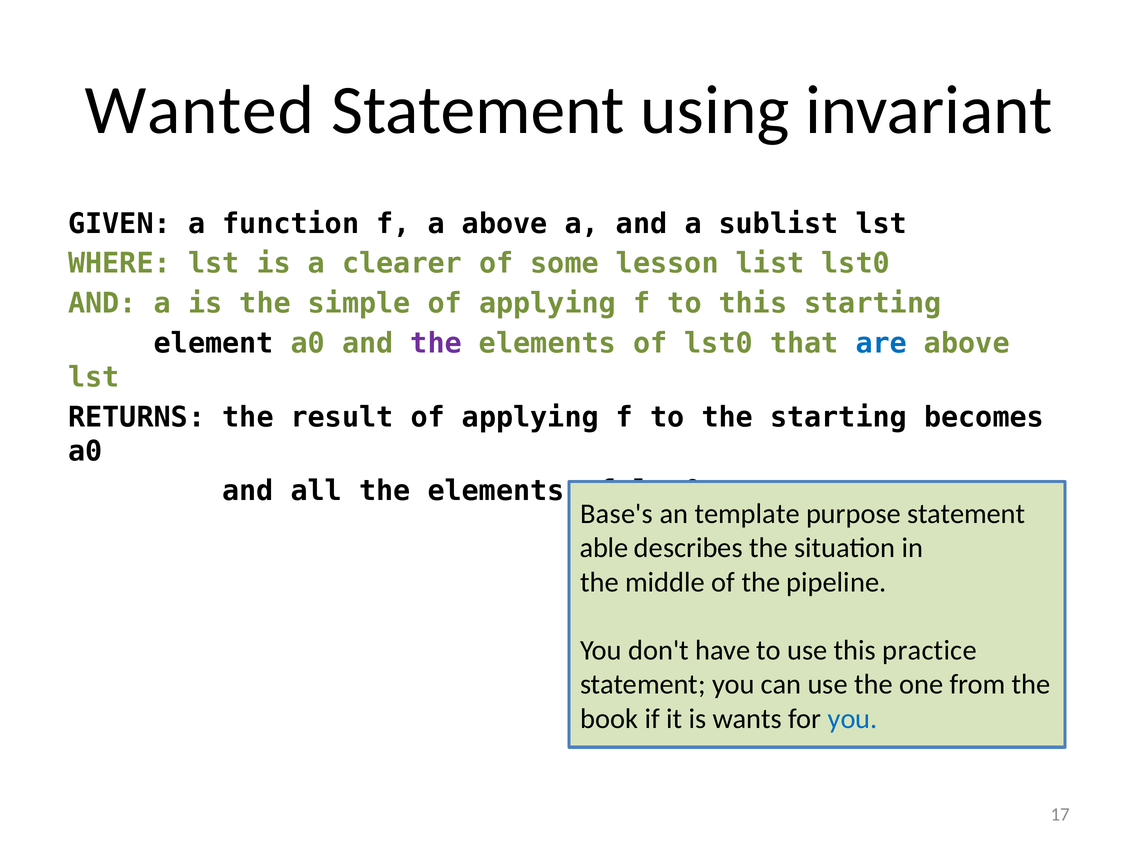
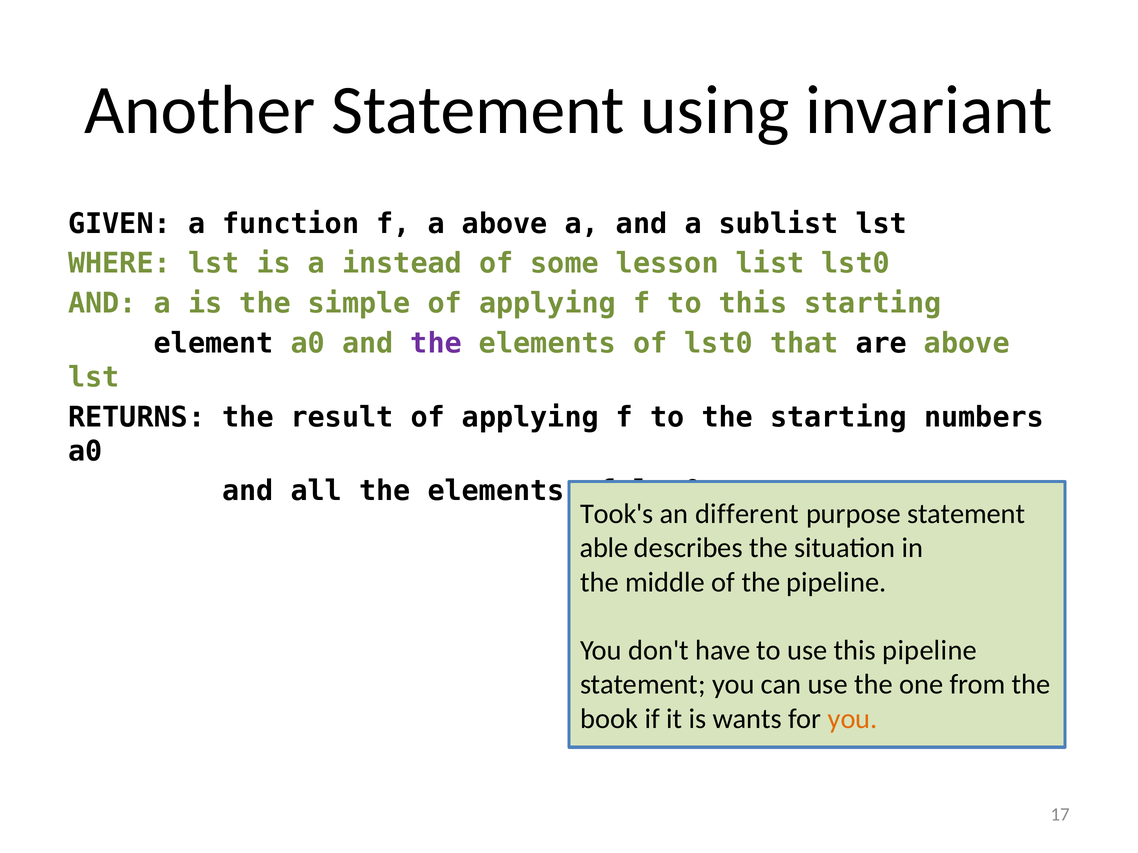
Wanted: Wanted -> Another
clearer: clearer -> instead
are colour: blue -> black
becomes: becomes -> numbers
Base's: Base's -> Took's
template: template -> different
this practice: practice -> pipeline
you at (853, 719) colour: blue -> orange
